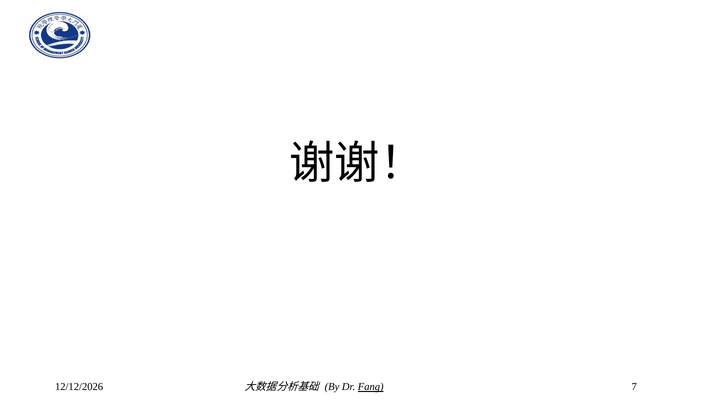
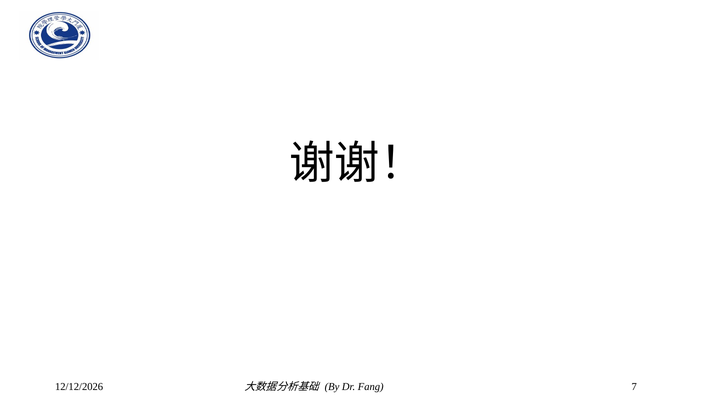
Fang underline: present -> none
